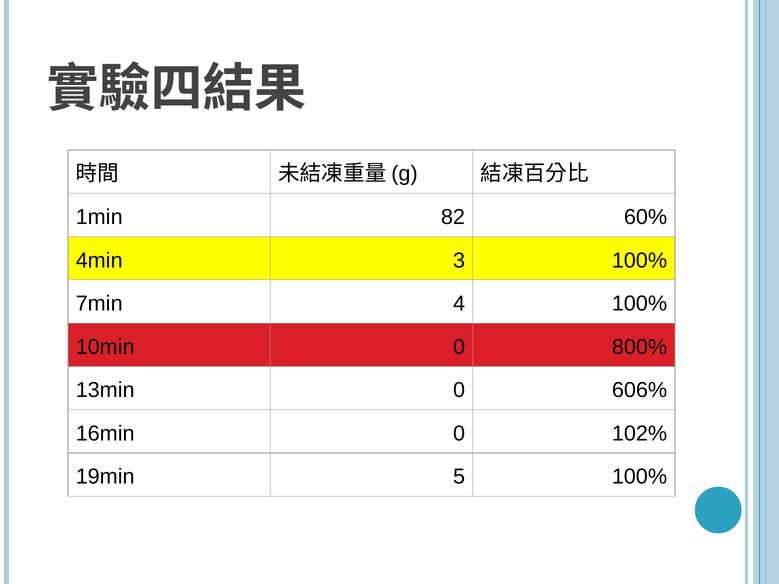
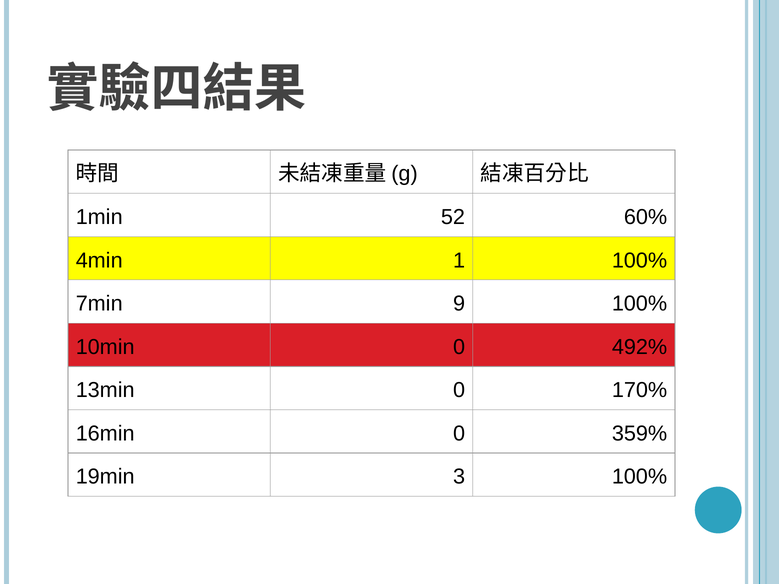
82: 82 -> 52
3: 3 -> 1
4: 4 -> 9
800%: 800% -> 492%
606%: 606% -> 170%
102%: 102% -> 359%
5: 5 -> 3
